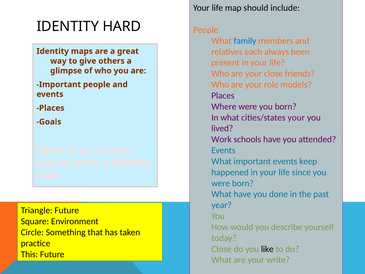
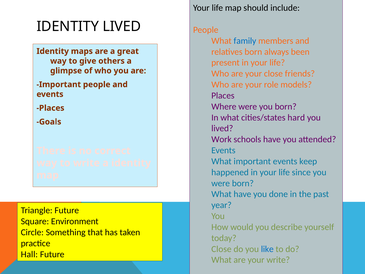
IDENTITY HARD: HARD -> LIVED
relatives each: each -> born
cities/states your: your -> hard
like colour: black -> blue
This: This -> Hall
